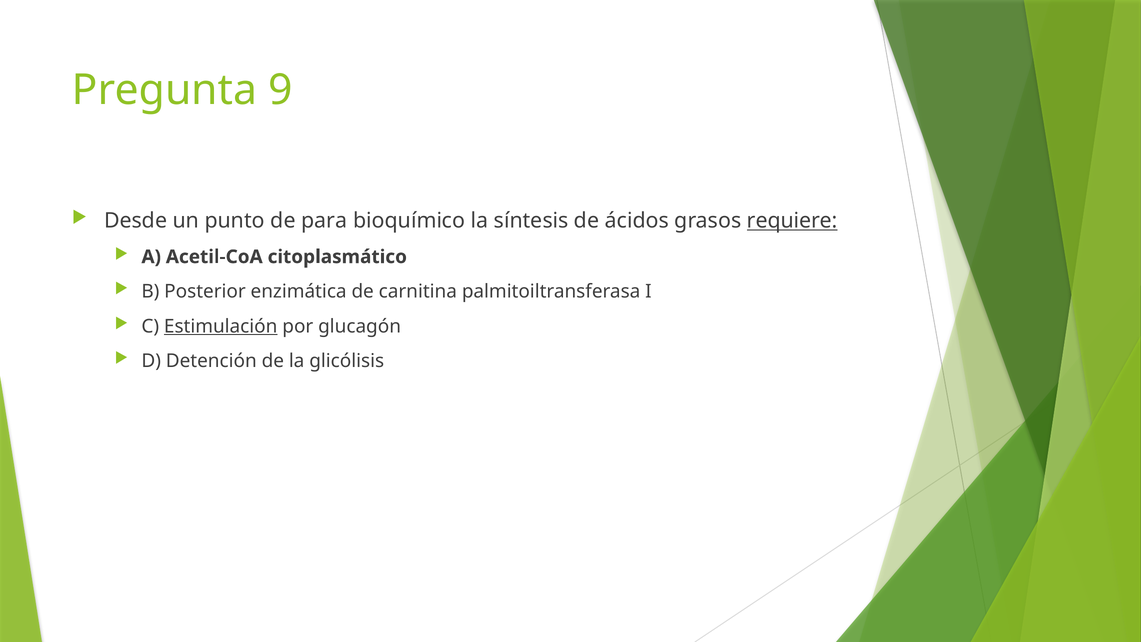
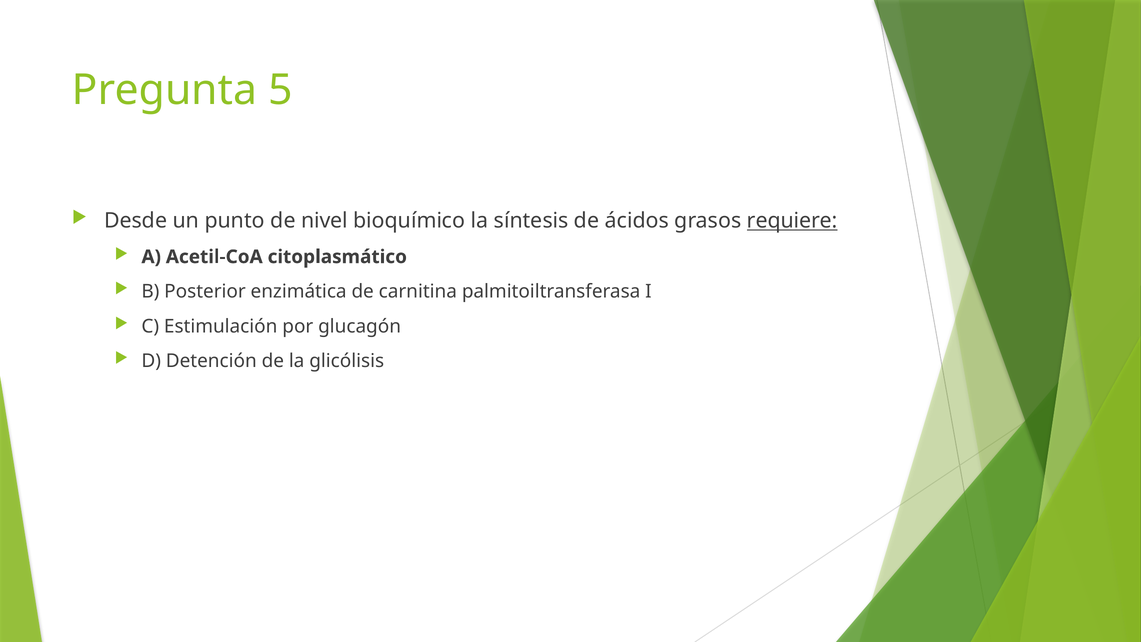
9: 9 -> 5
para: para -> nivel
Estimulación underline: present -> none
